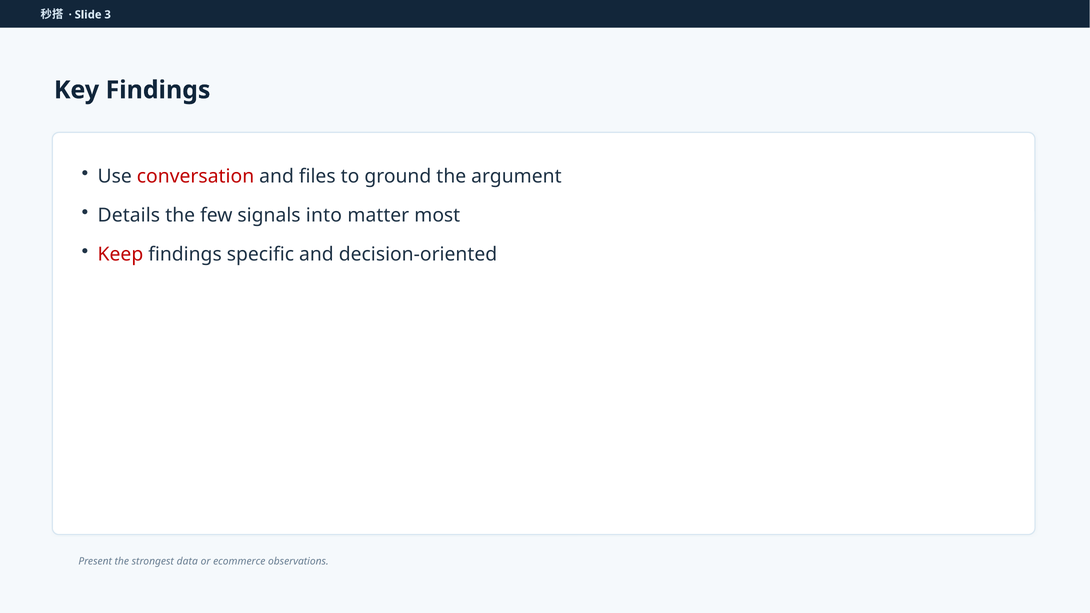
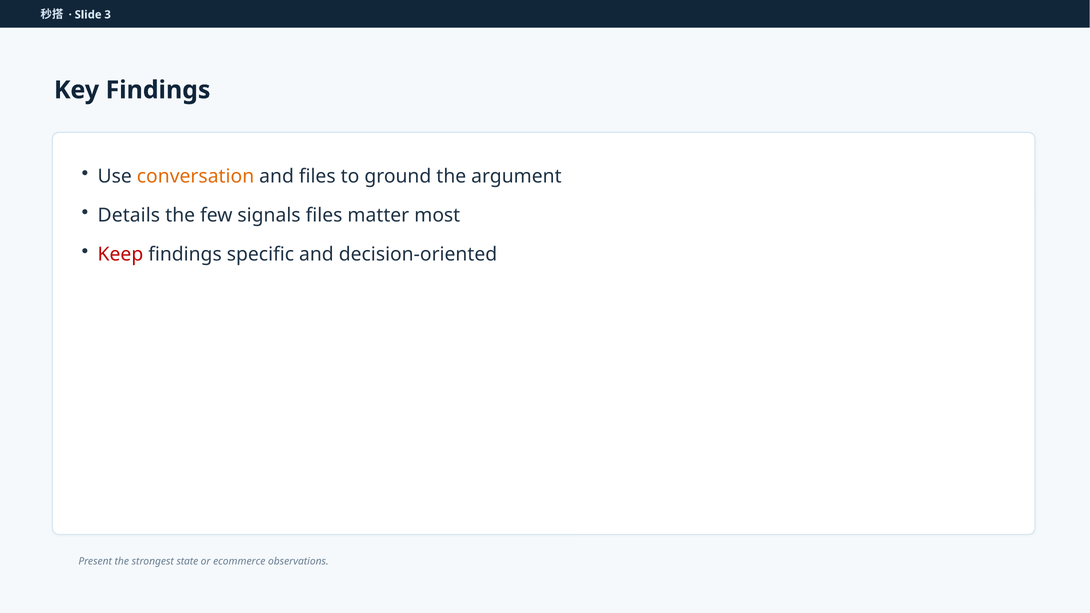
conversation colour: red -> orange
signals into: into -> files
data: data -> state
